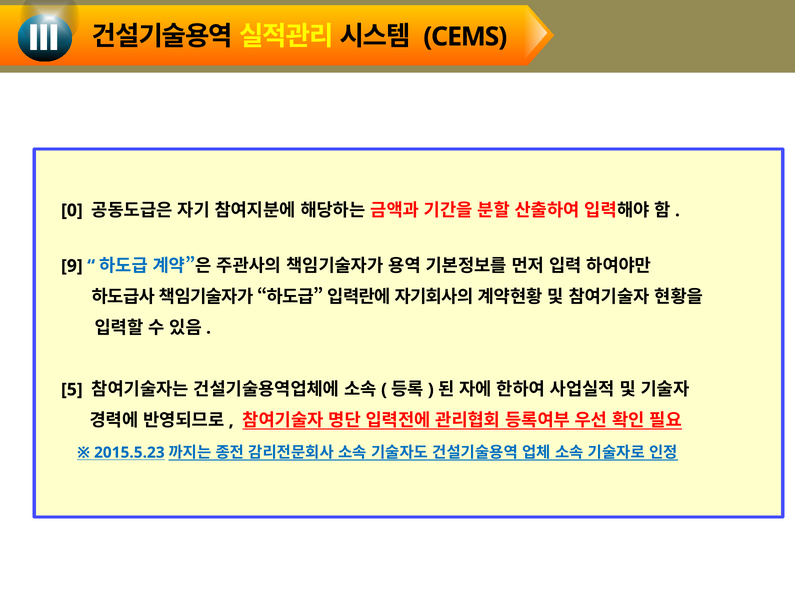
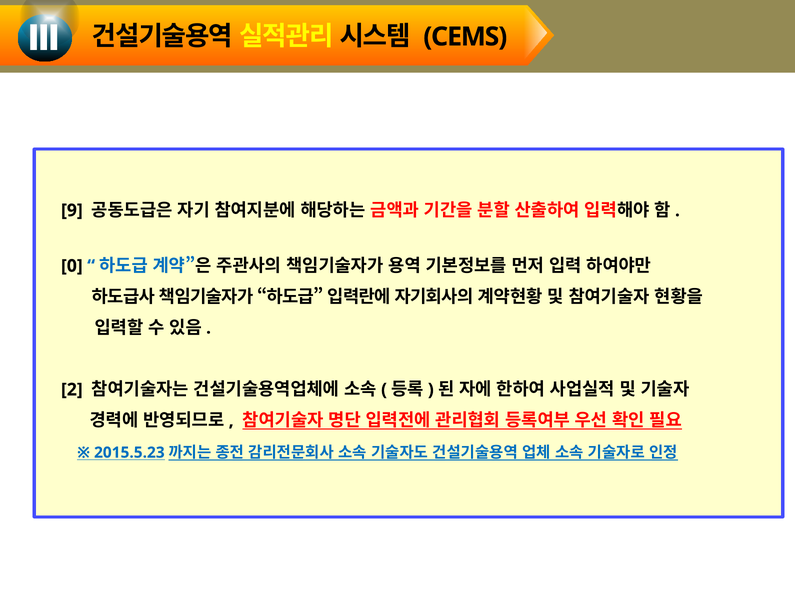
0: 0 -> 9
9: 9 -> 0
5: 5 -> 2
